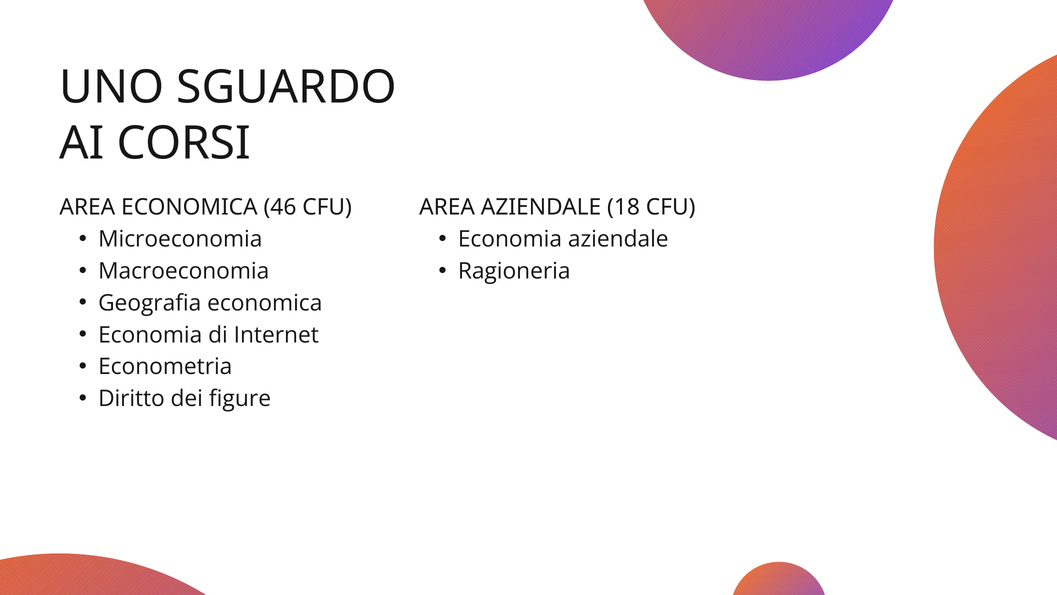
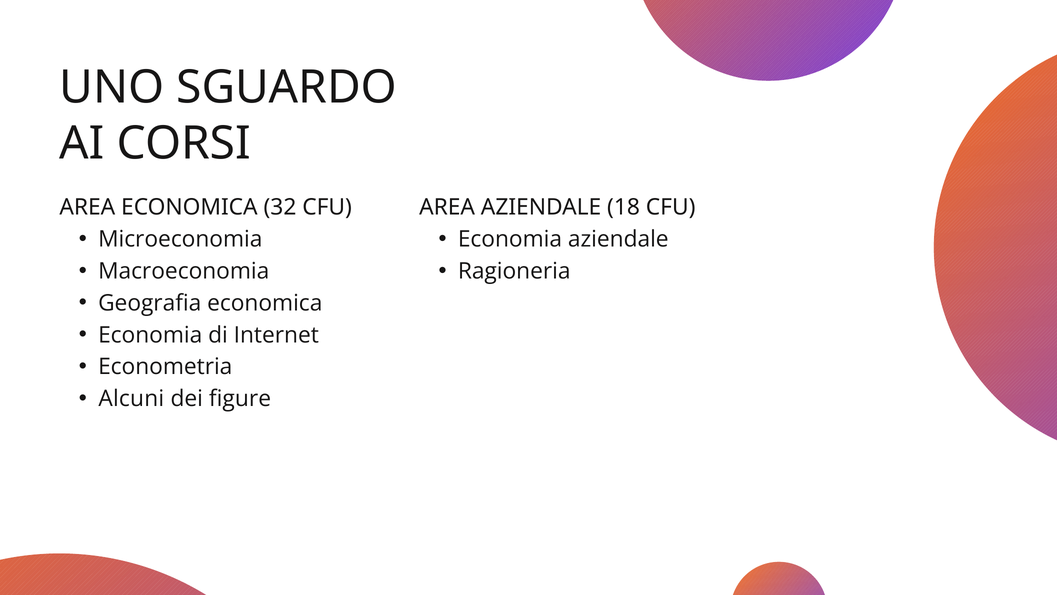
46: 46 -> 32
Diritto: Diritto -> Alcuni
